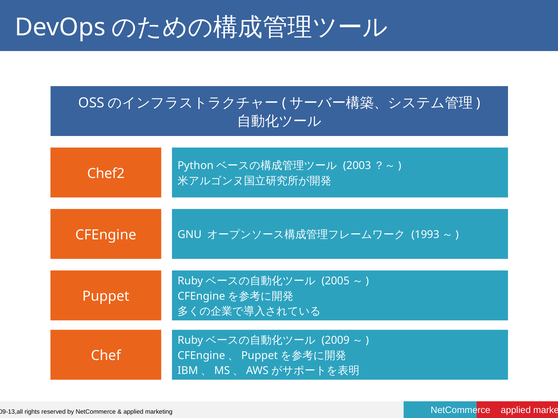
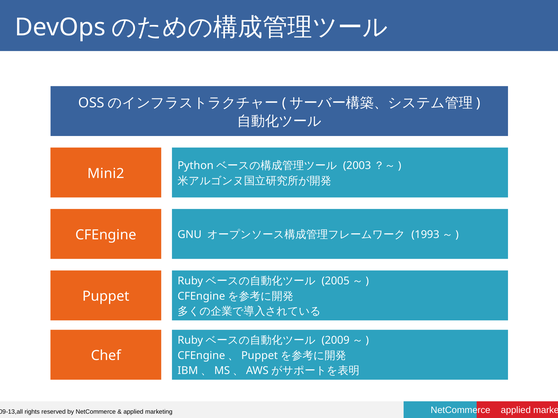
Chef2: Chef2 -> Mini2
